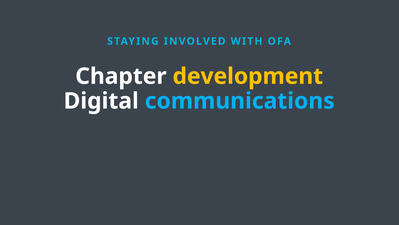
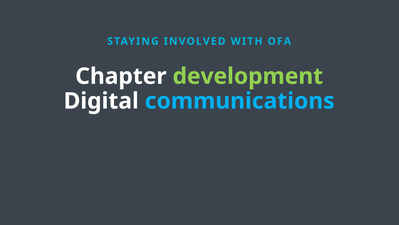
development colour: yellow -> light green
